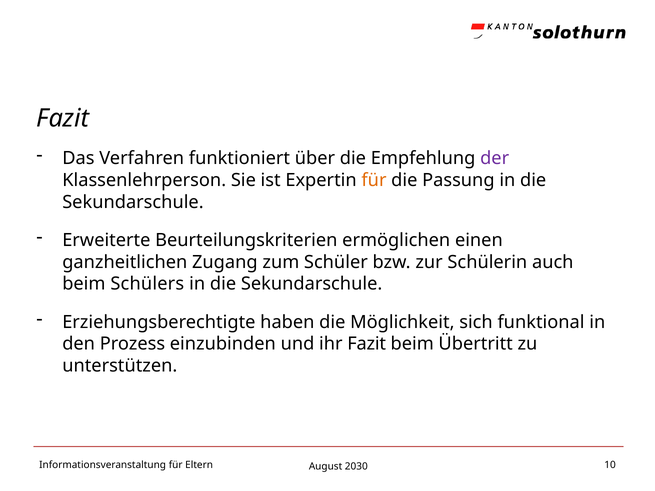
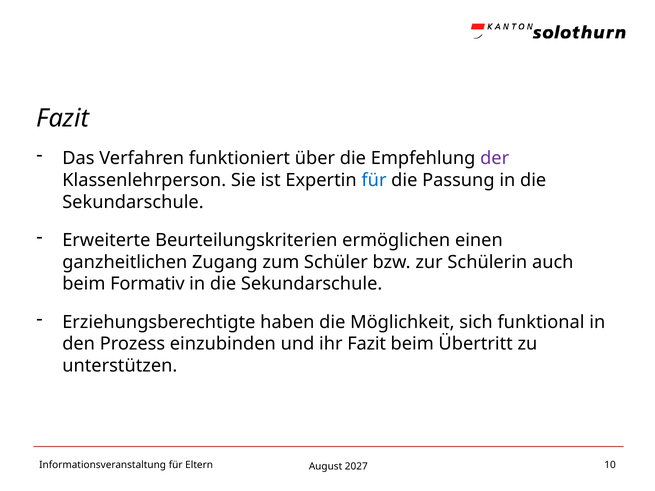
für at (374, 180) colour: orange -> blue
Schülers: Schülers -> Formativ
2030: 2030 -> 2027
